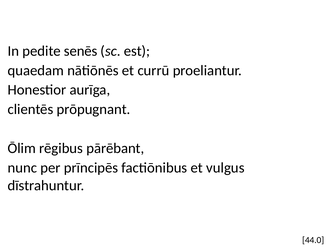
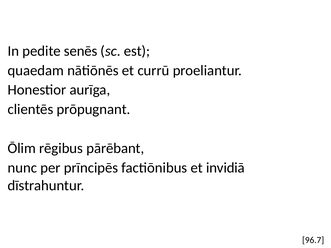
vulgus: vulgus -> invidiā
44.0: 44.0 -> 96.7
